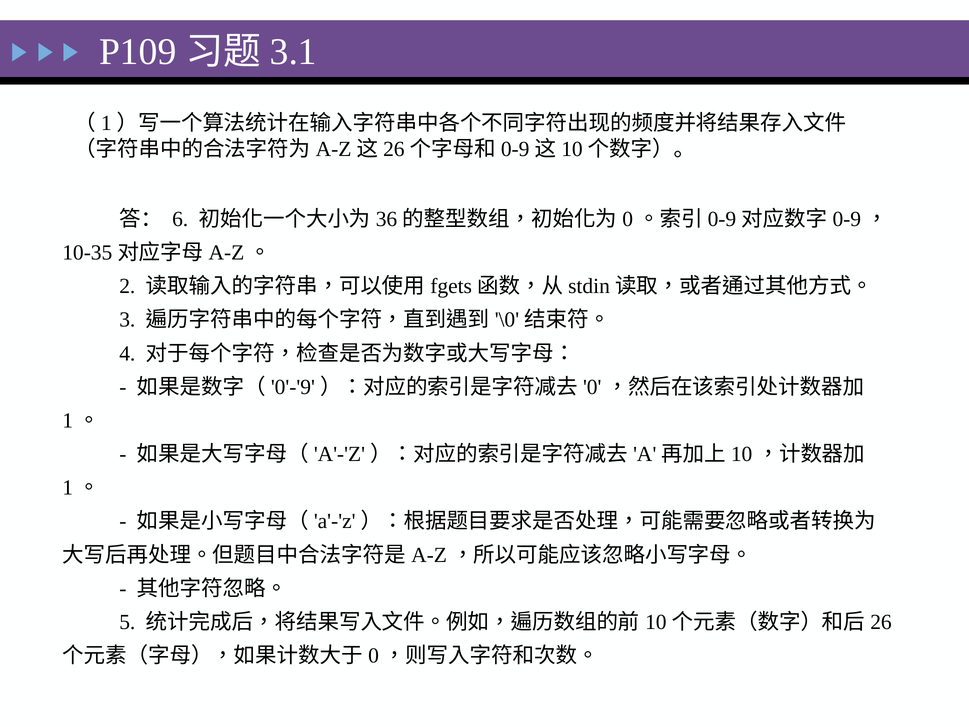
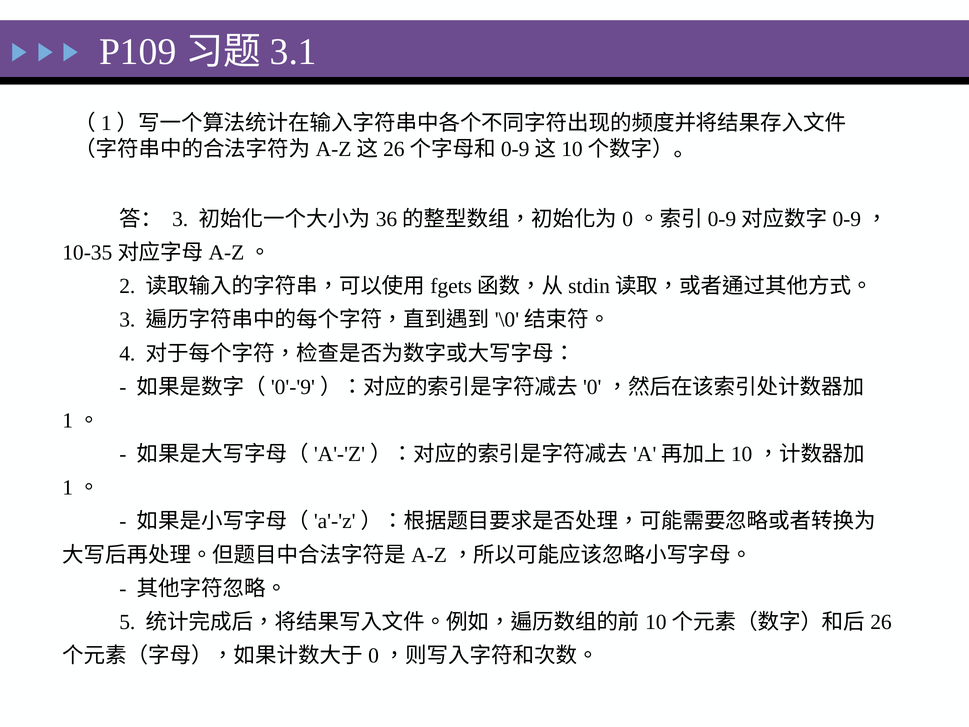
6 at (180, 219): 6 -> 3
